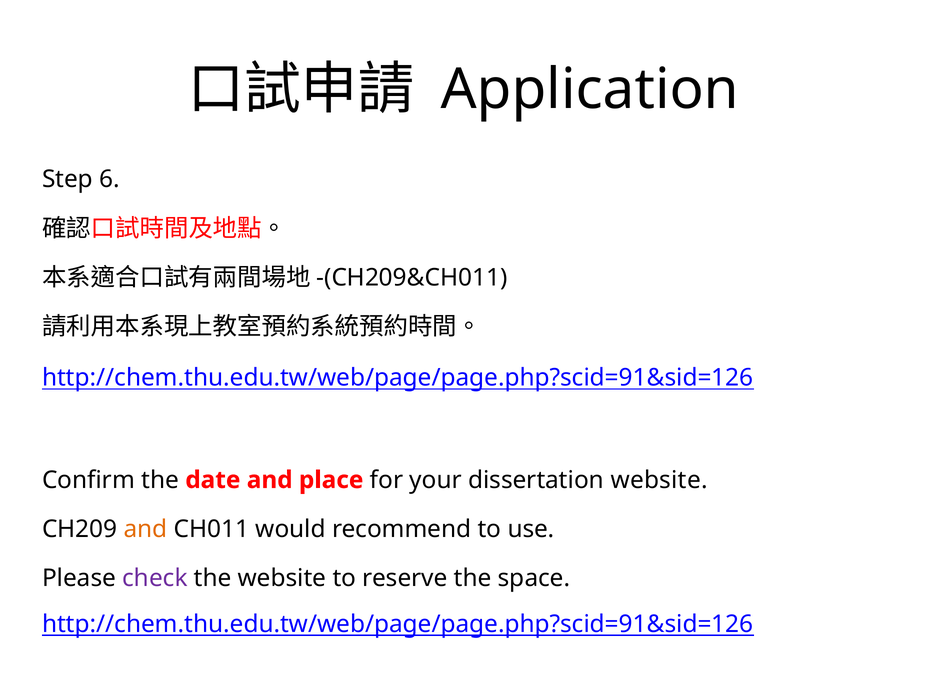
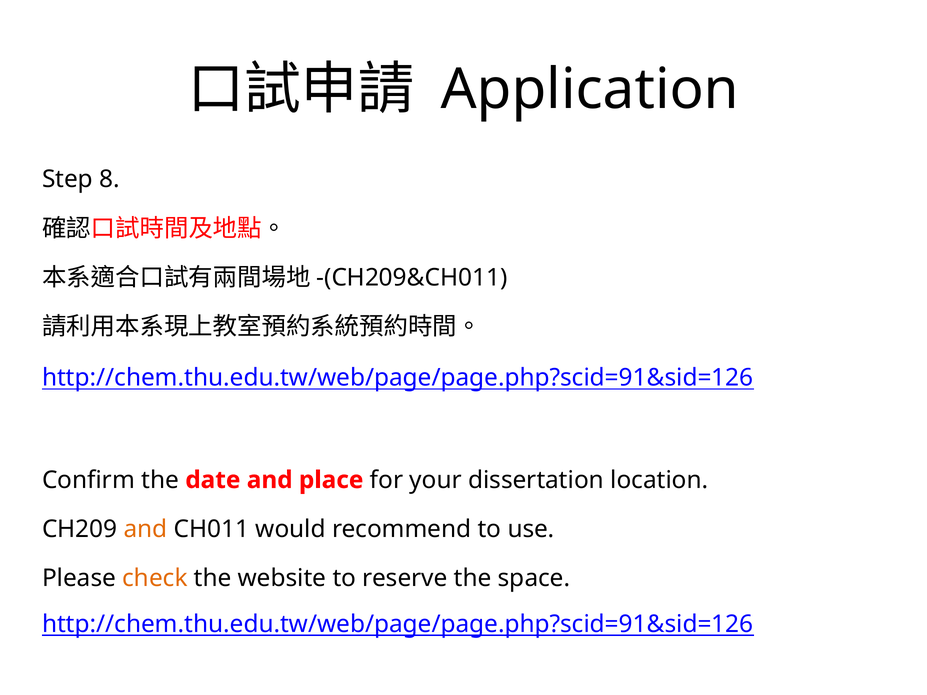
6: 6 -> 8
dissertation website: website -> location
check colour: purple -> orange
